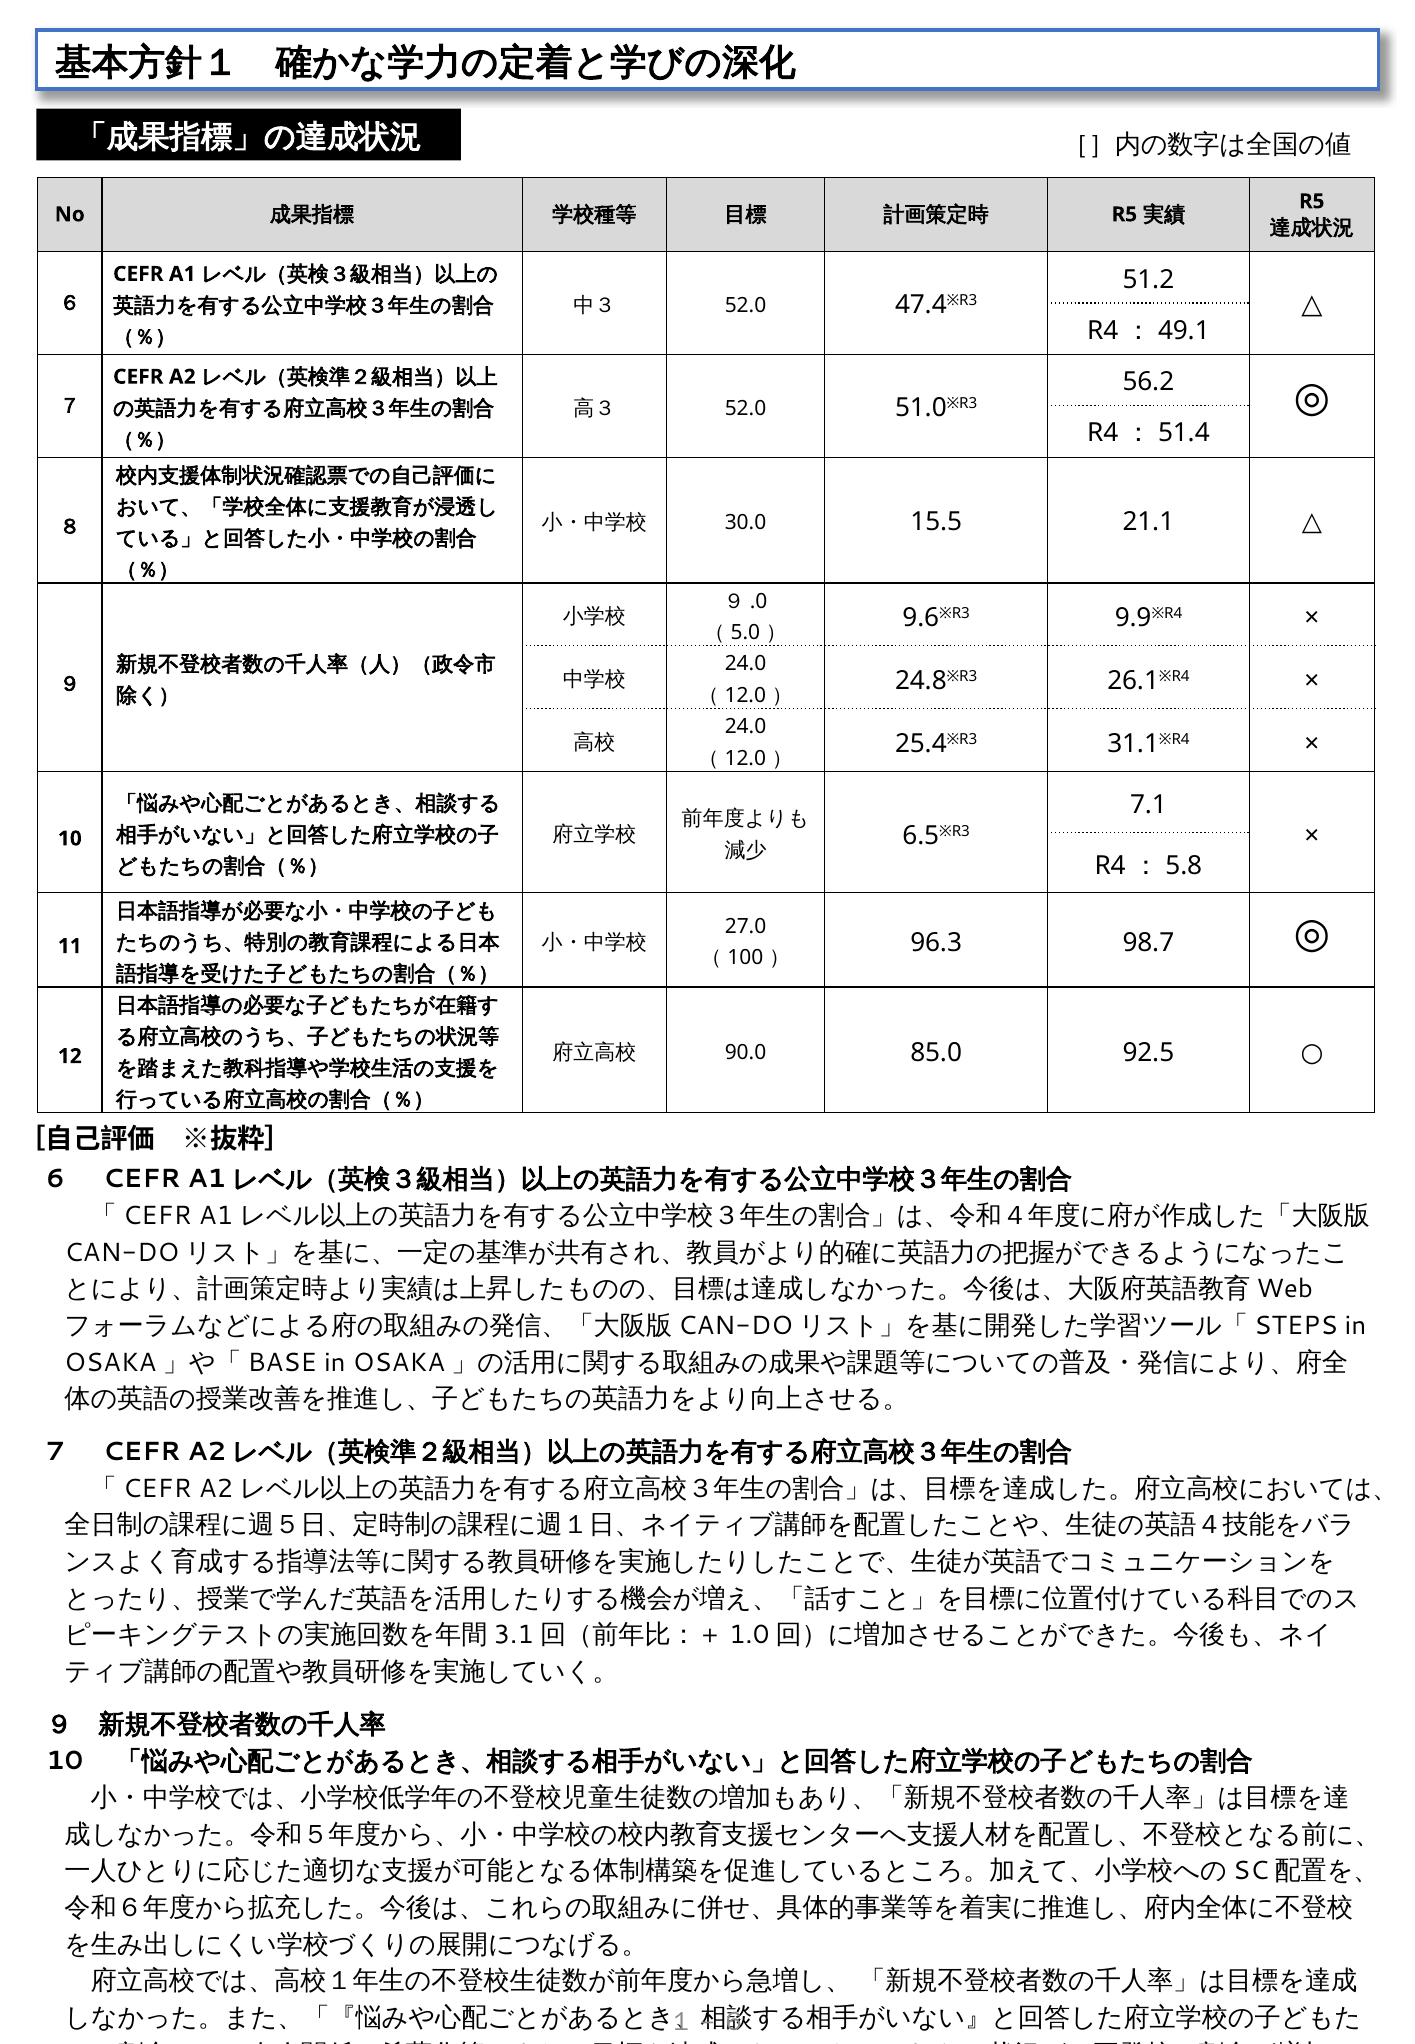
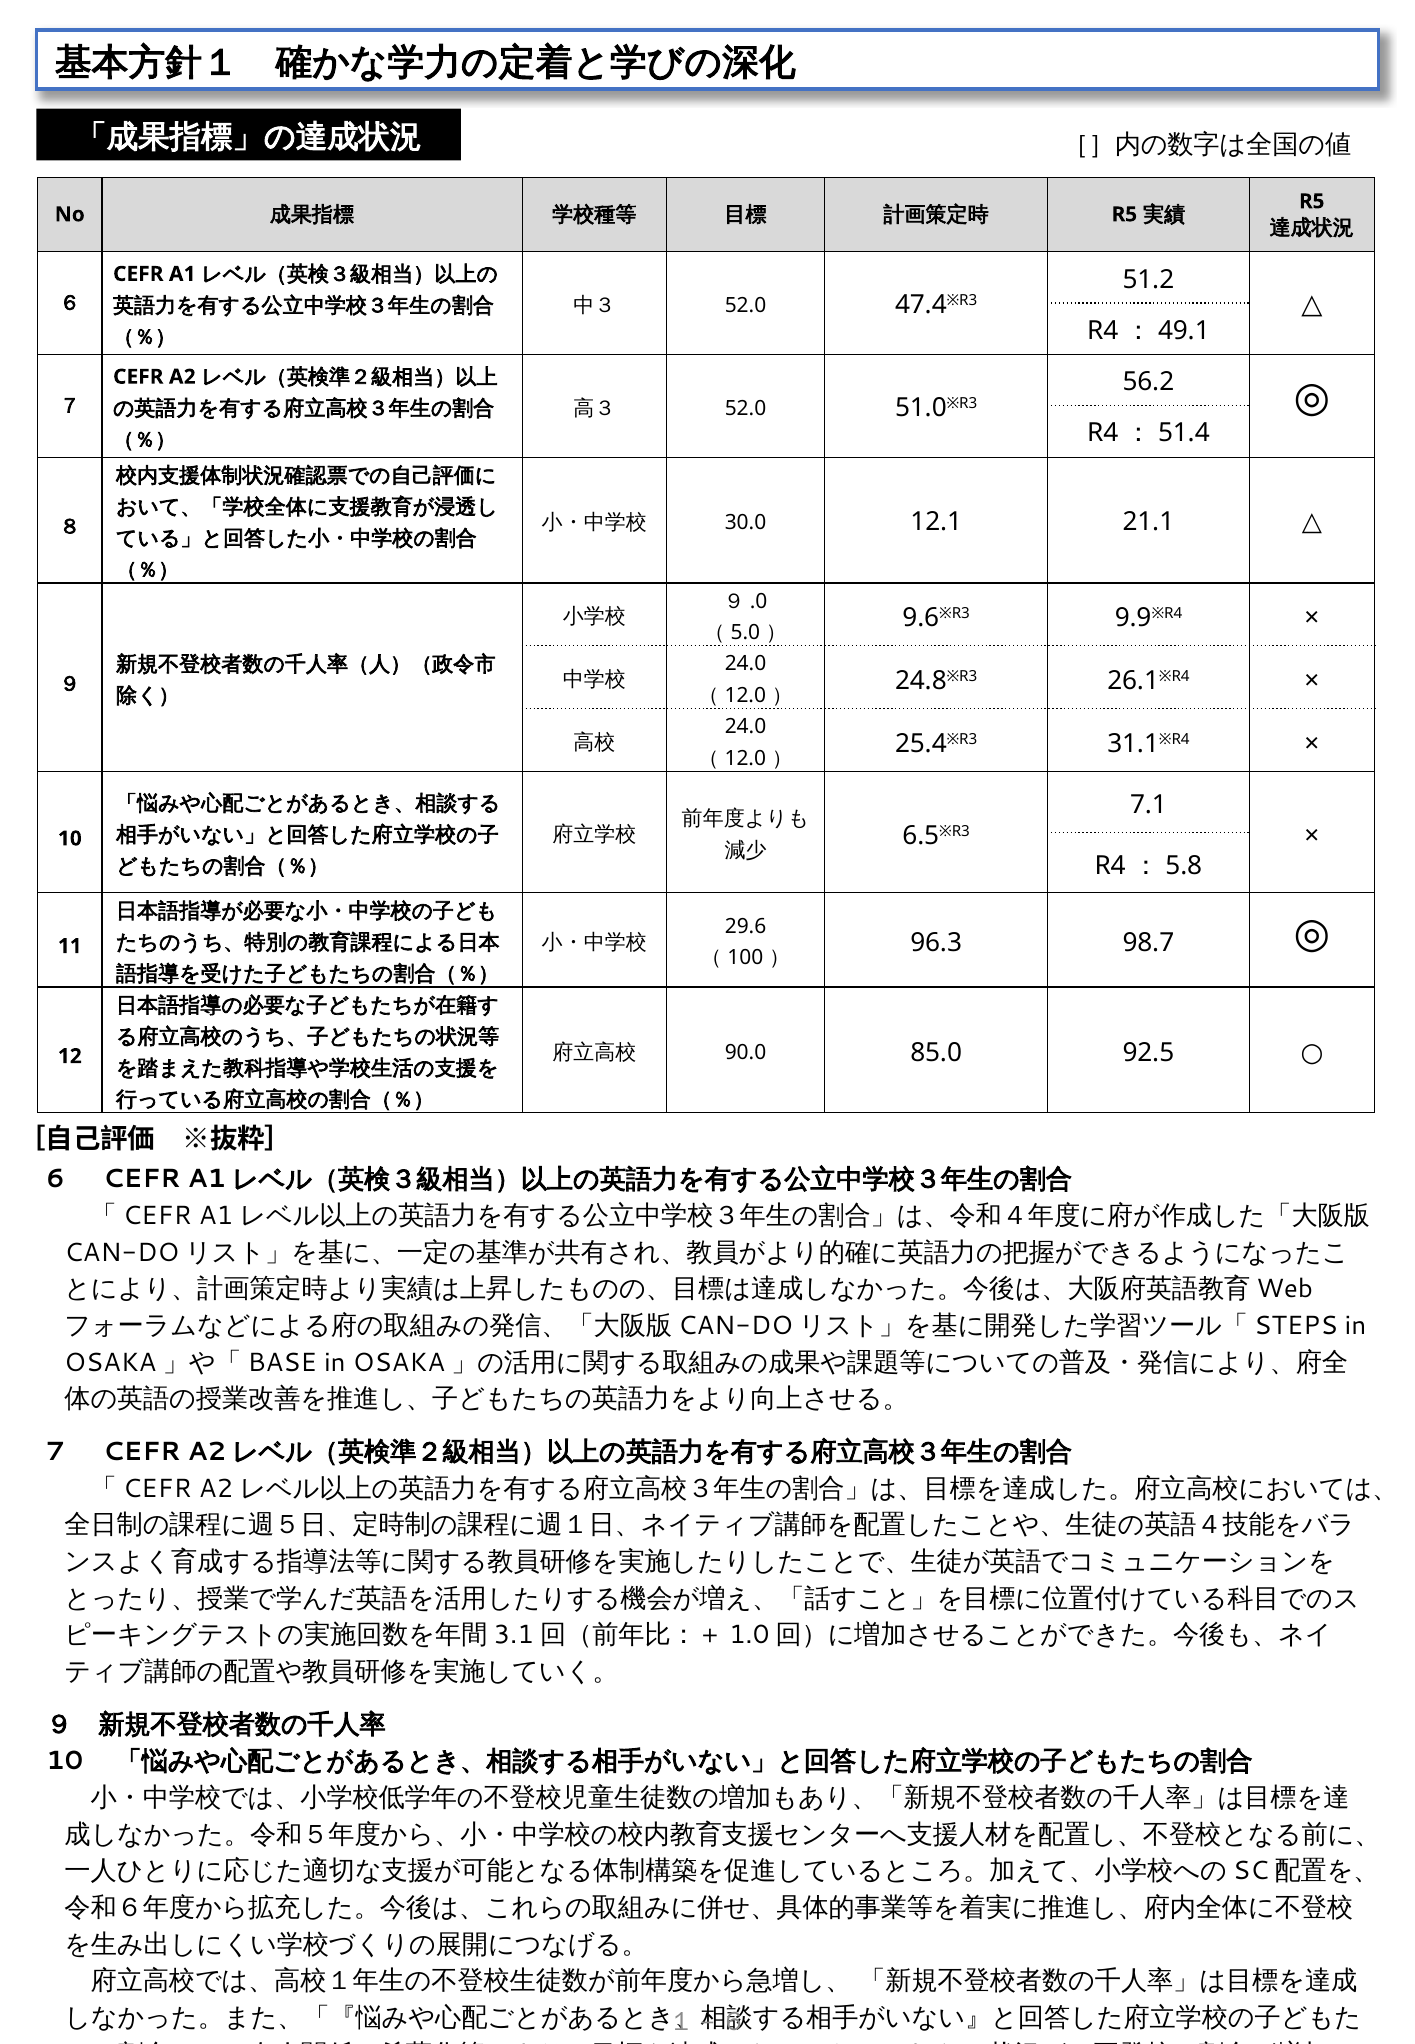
15.5: 15.5 -> 12.1
27.0: 27.0 -> 29.6
